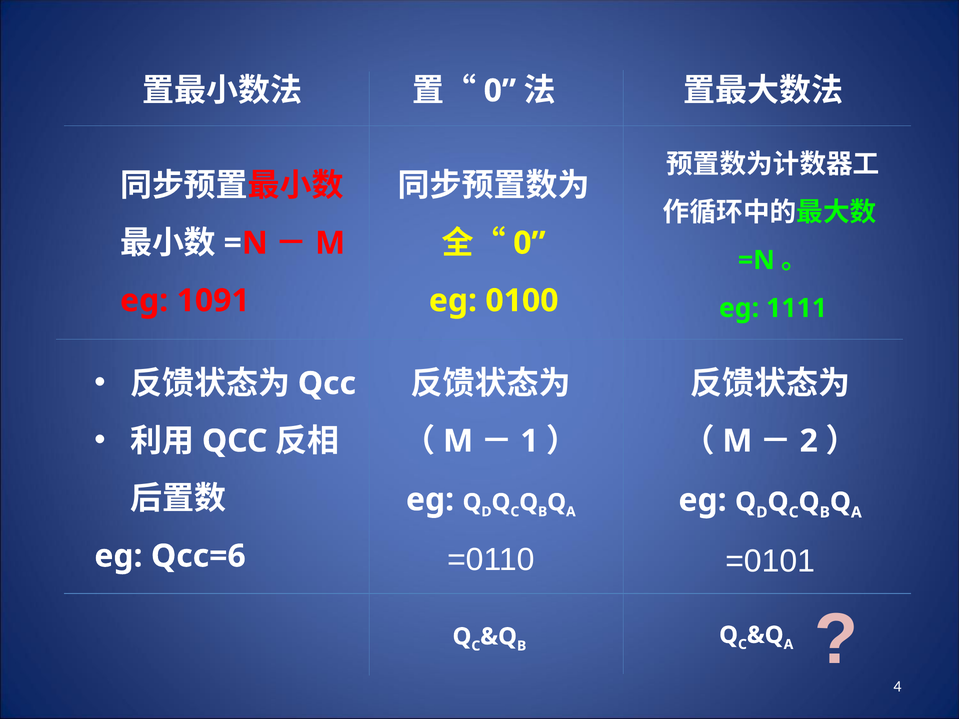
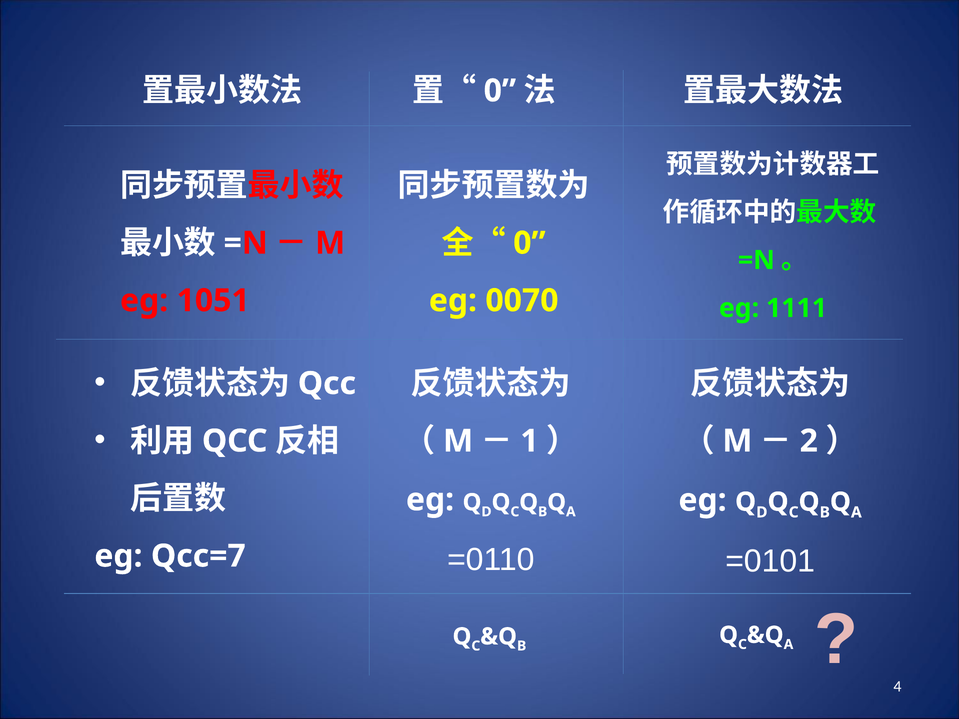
1091: 1091 -> 1051
0100: 0100 -> 0070
Qcc=6: Qcc=6 -> Qcc=7
